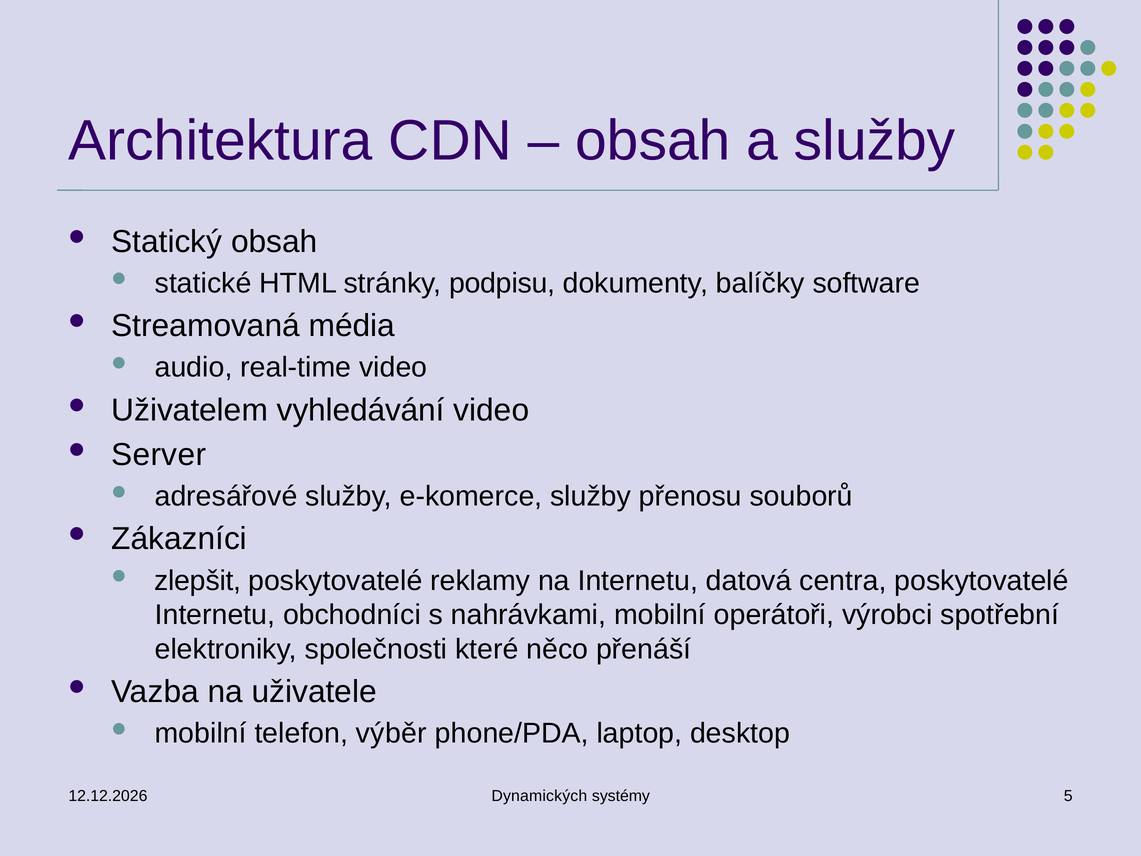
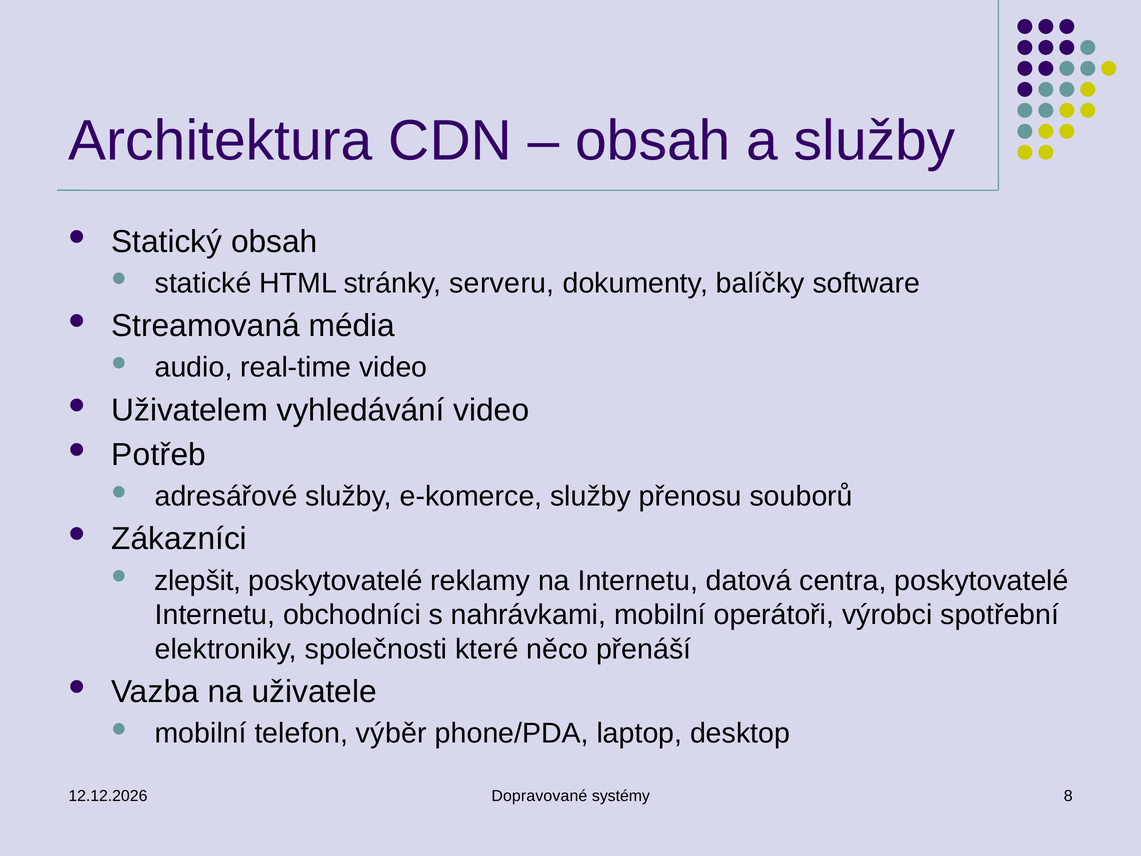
podpisu: podpisu -> serveru
Server: Server -> Potřeb
Dynamických: Dynamických -> Dopravované
5: 5 -> 8
